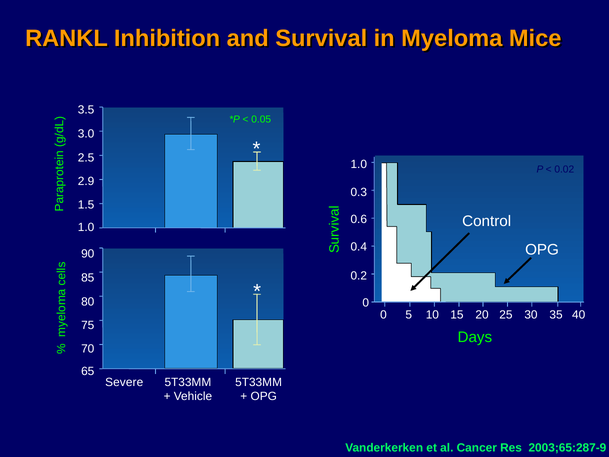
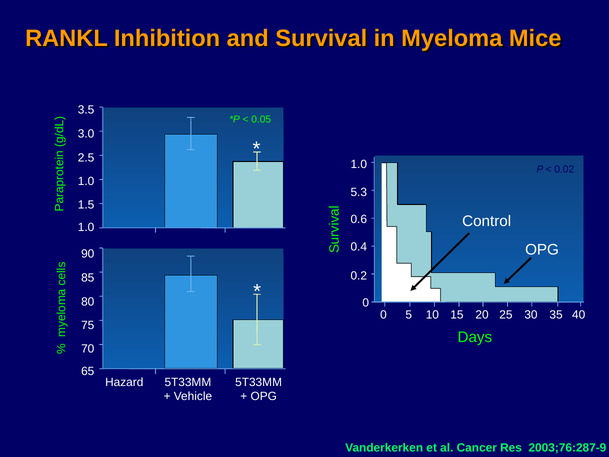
2.9 at (86, 181): 2.9 -> 1.0
0.3: 0.3 -> 5.3
Severe: Severe -> Hazard
2003;65:287-9: 2003;65:287-9 -> 2003;76:287-9
